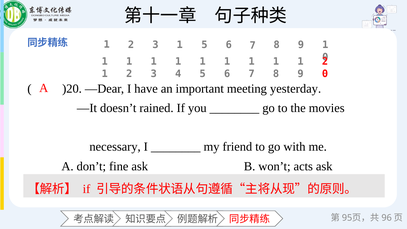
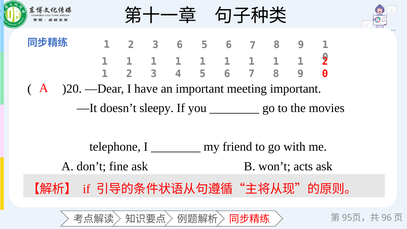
2 3 1: 1 -> 6
meeting yesterday: yesterday -> important
rained: rained -> sleepy
necessary: necessary -> telephone
